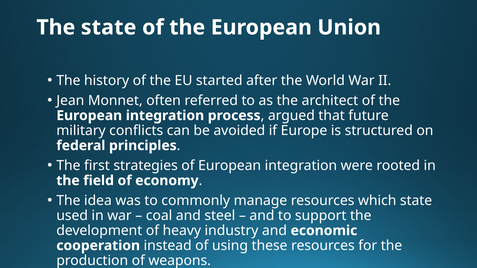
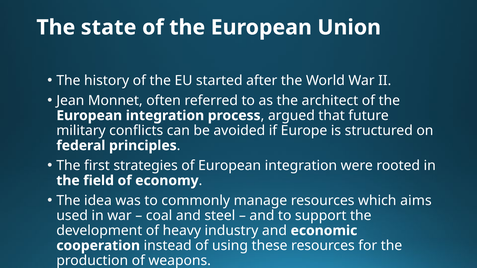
which state: state -> aims
